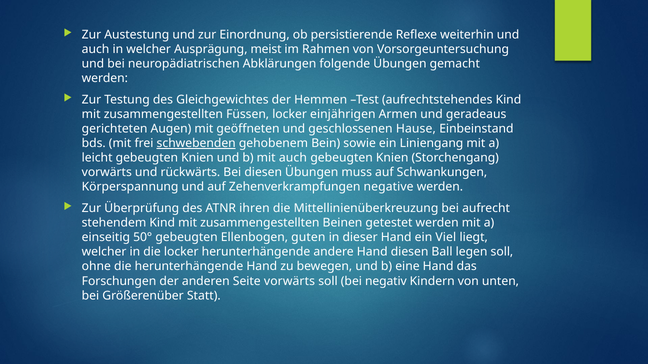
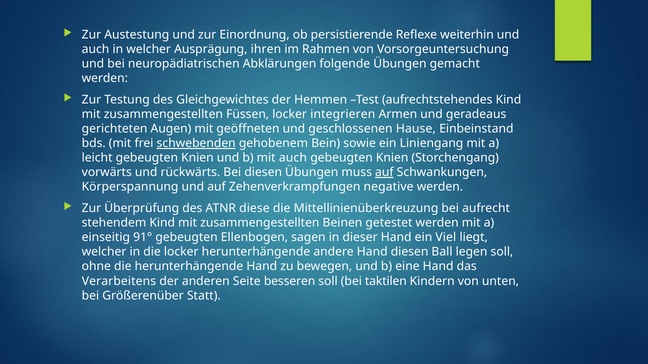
meist: meist -> ihren
einjährigen: einjährigen -> integrieren
auf at (384, 173) underline: none -> present
ihren: ihren -> diese
50°: 50° -> 91°
guten: guten -> sagen
Forschungen: Forschungen -> Verarbeitens
Seite vorwärts: vorwärts -> besseren
negativ: negativ -> taktilen
